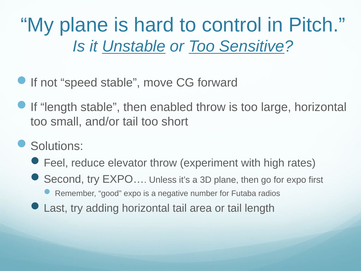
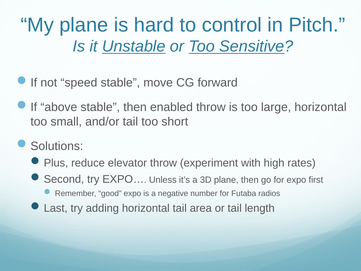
If length: length -> above
Feel: Feel -> Plus
